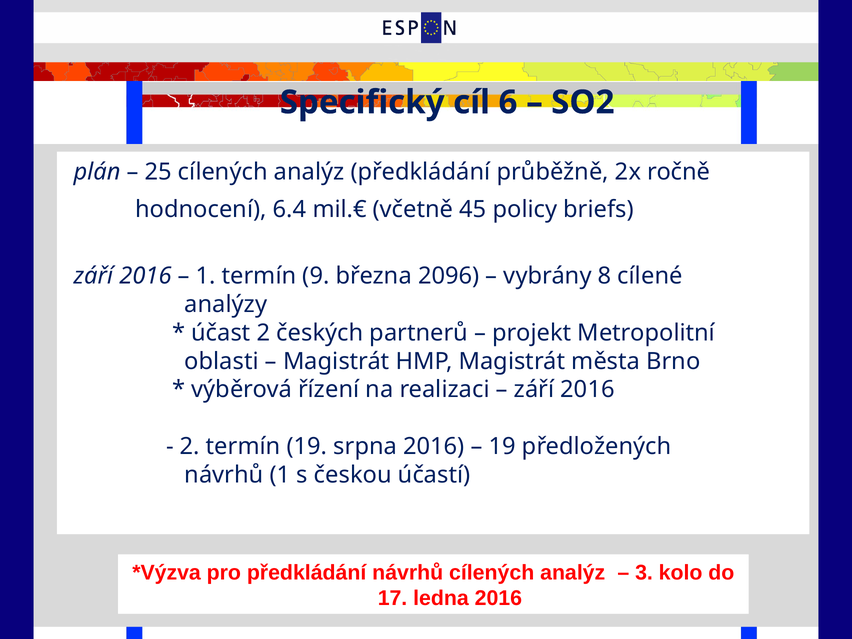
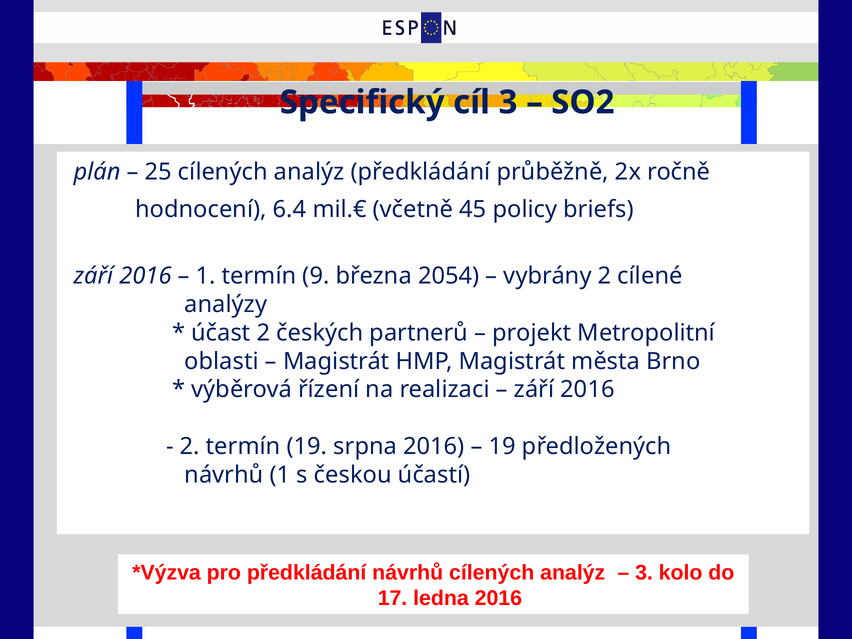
cíl 6: 6 -> 3
2096: 2096 -> 2054
vybrány 8: 8 -> 2
